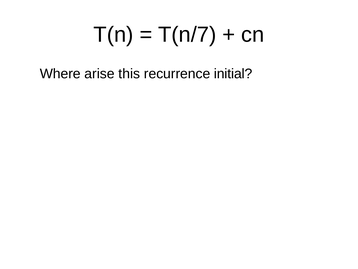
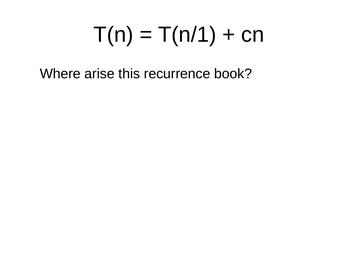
T(n/7: T(n/7 -> T(n/1
initial: initial -> book
